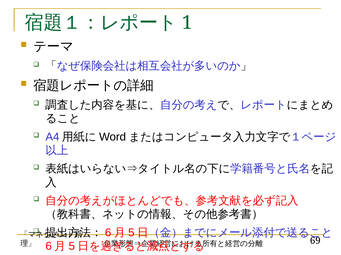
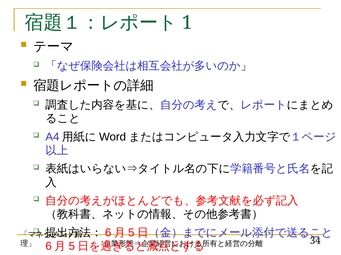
69: 69 -> 34
